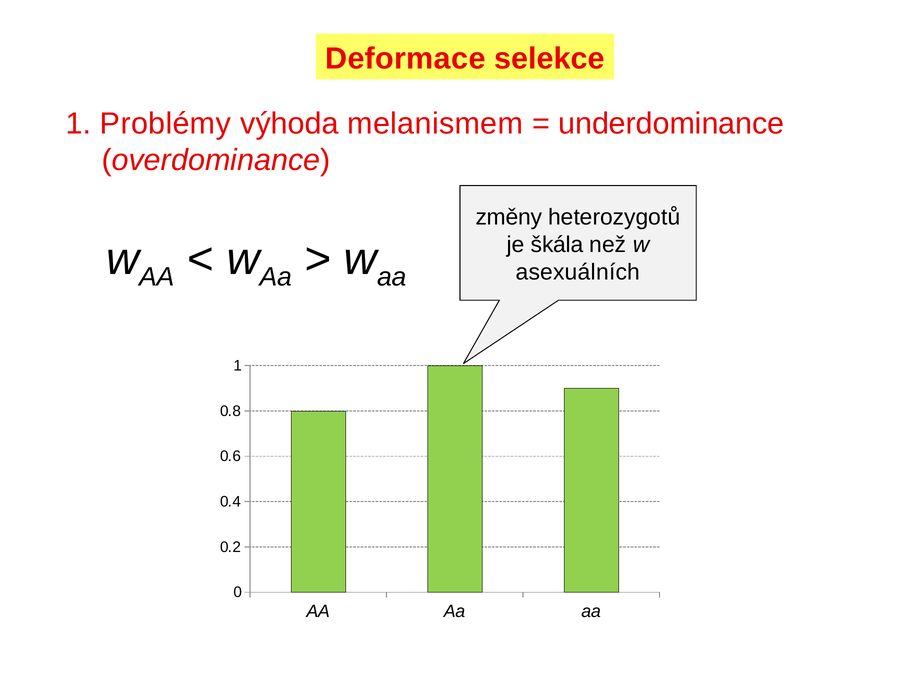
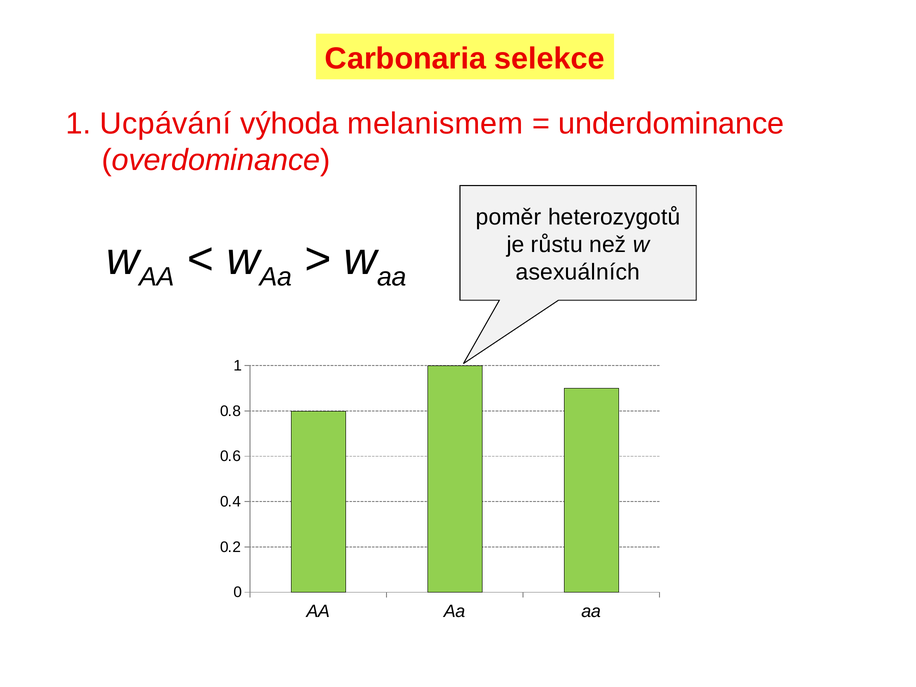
Deformace: Deformace -> Carbonaria
Problémy: Problémy -> Ucpávání
změny: změny -> poměr
škála: škála -> růstu
